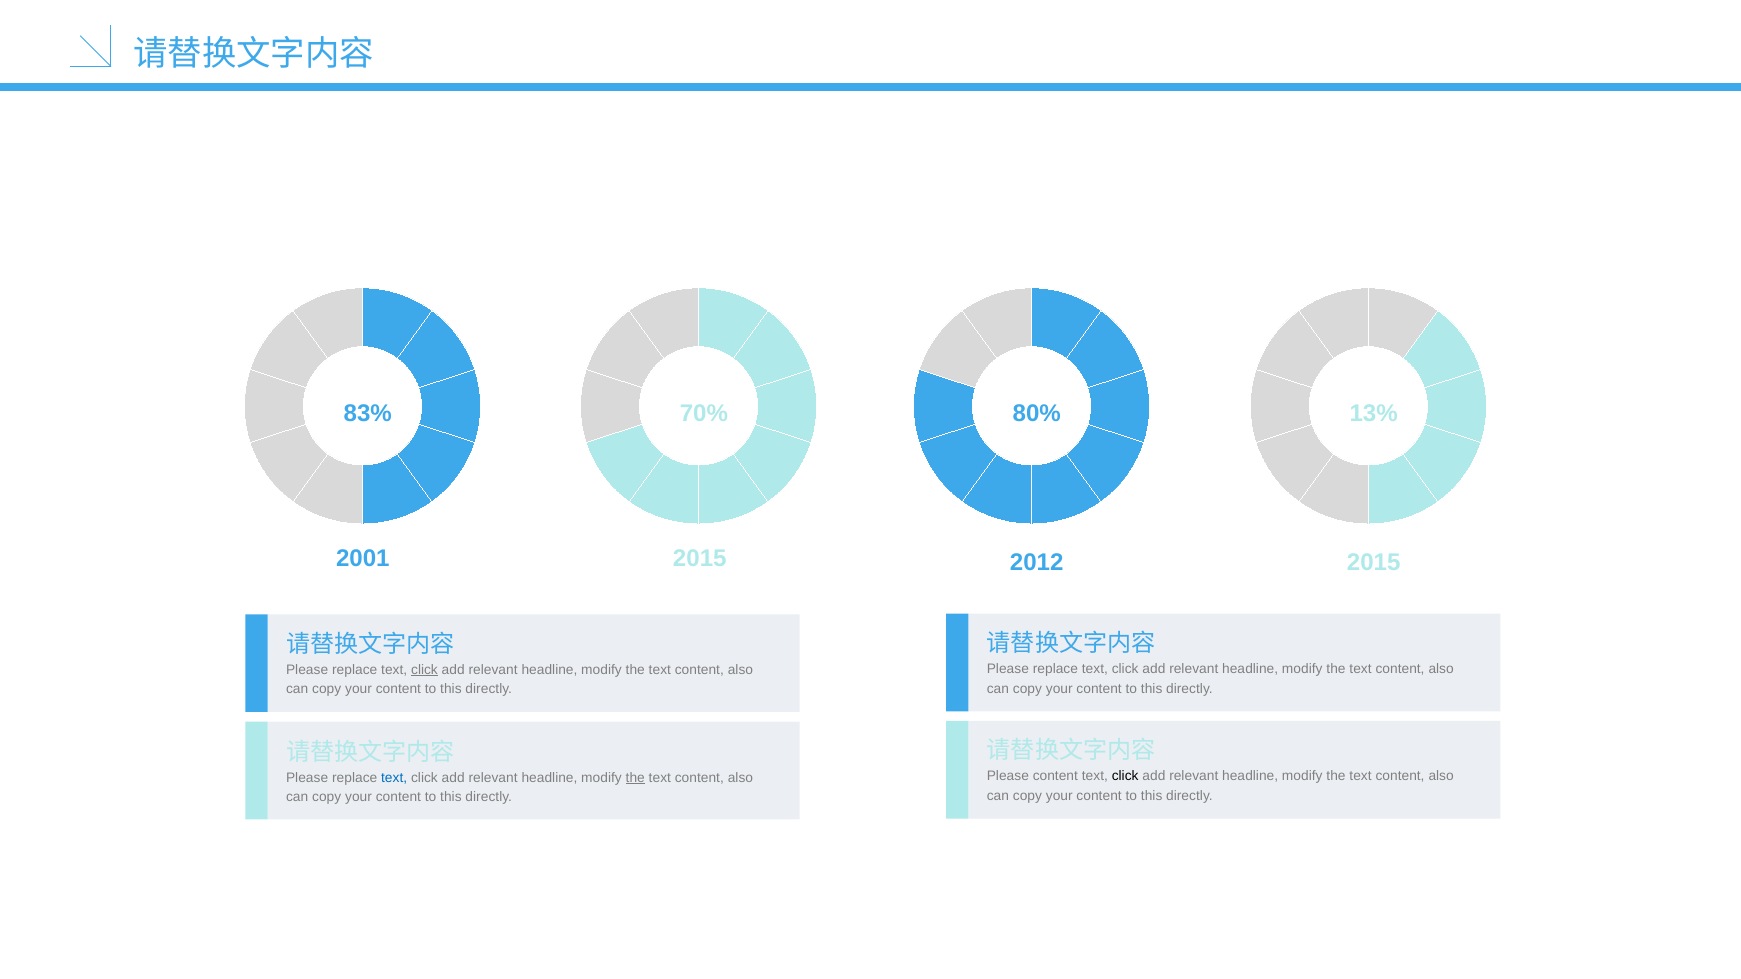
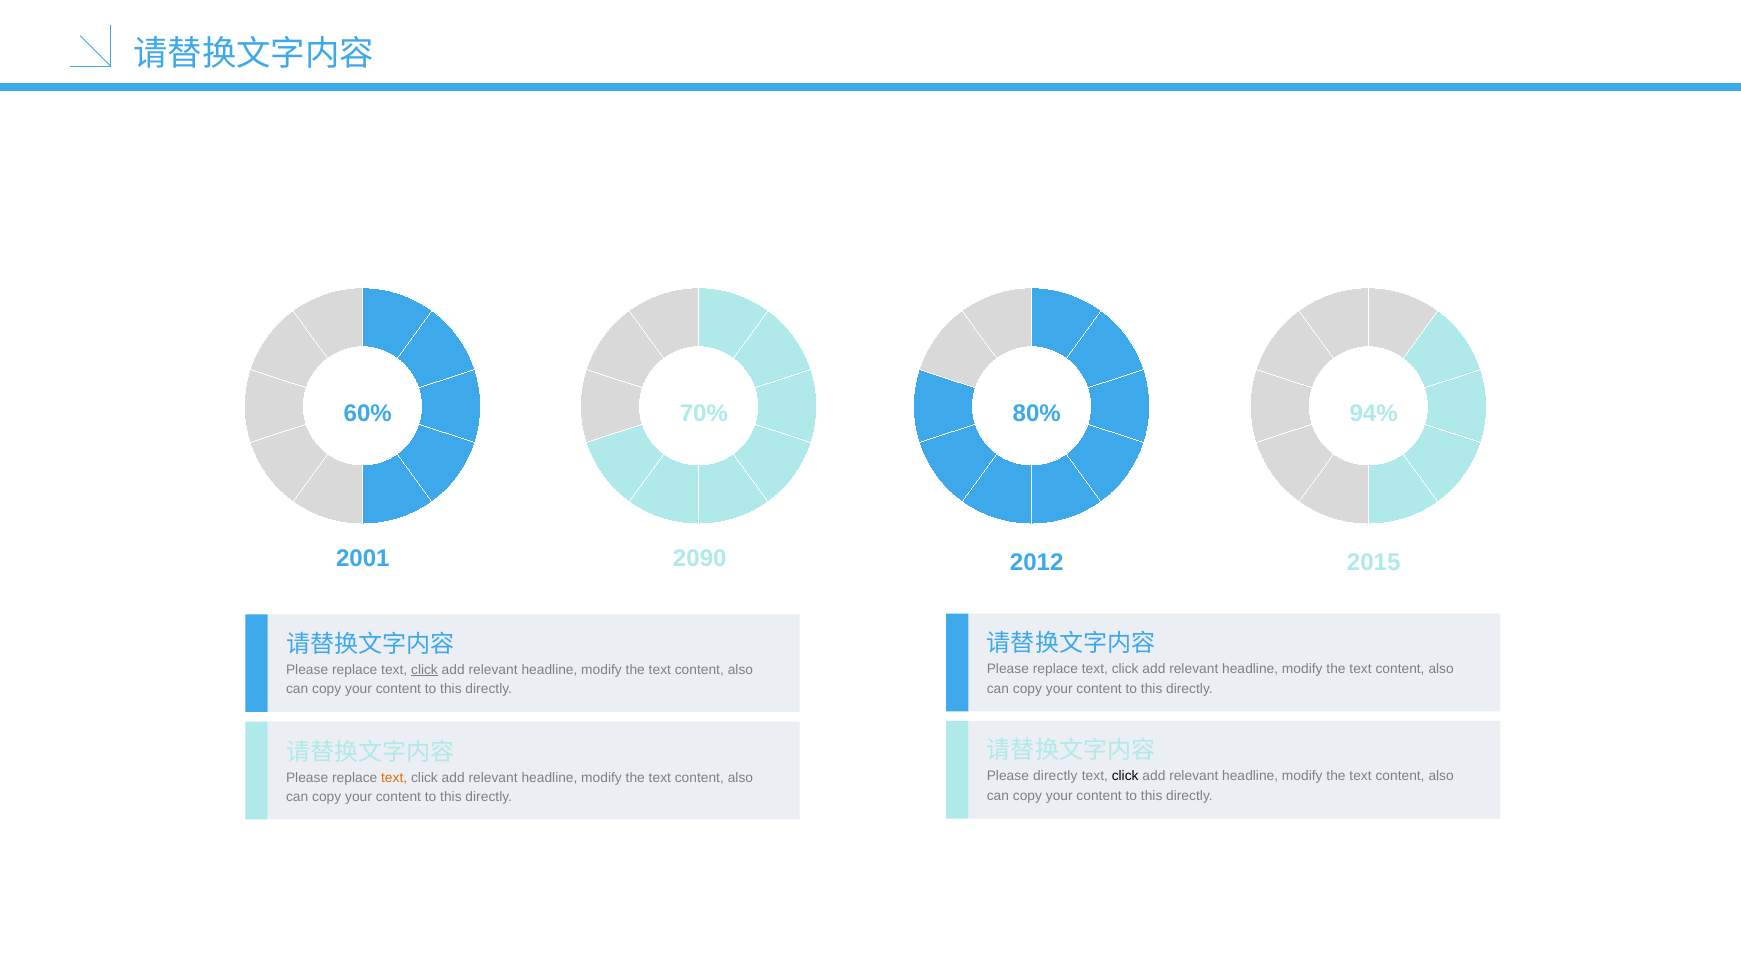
83%: 83% -> 60%
13%: 13% -> 94%
2015 at (700, 558): 2015 -> 2090
Please content: content -> directly
text at (394, 778) colour: blue -> orange
the at (635, 778) underline: present -> none
